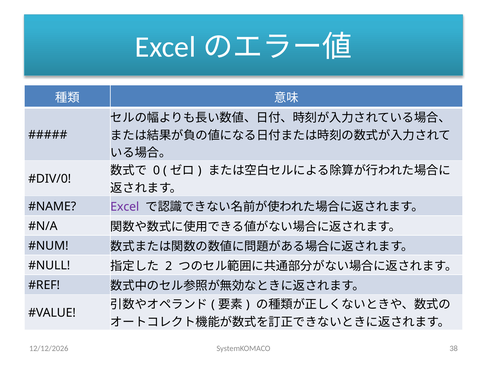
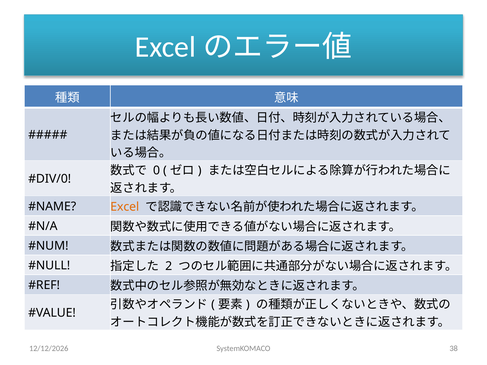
Excel colour: purple -> orange
